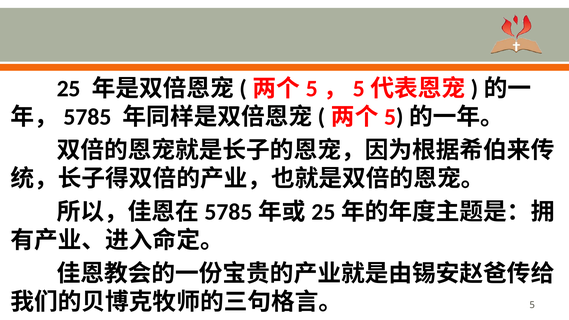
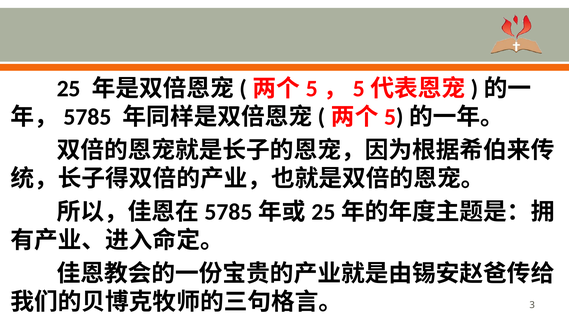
5: 5 -> 3
